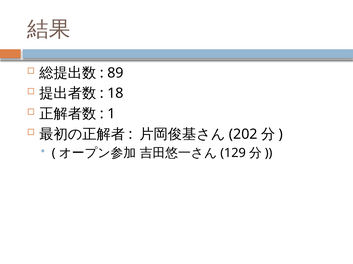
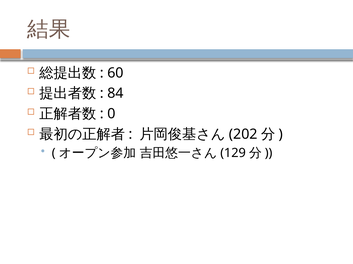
89: 89 -> 60
18: 18 -> 84
1: 1 -> 0
